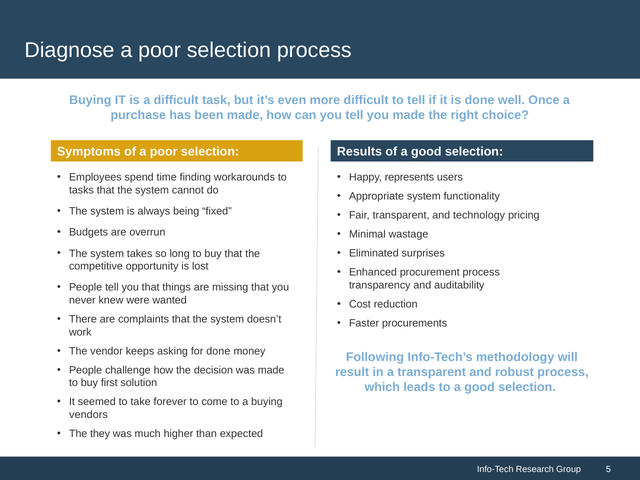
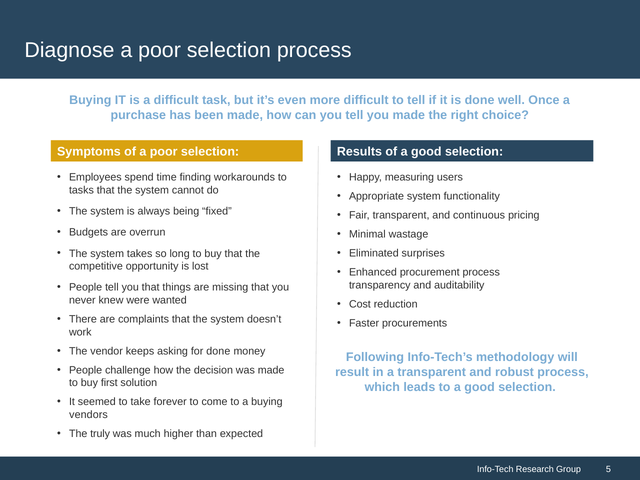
represents: represents -> measuring
technology: technology -> continuous
they: they -> truly
